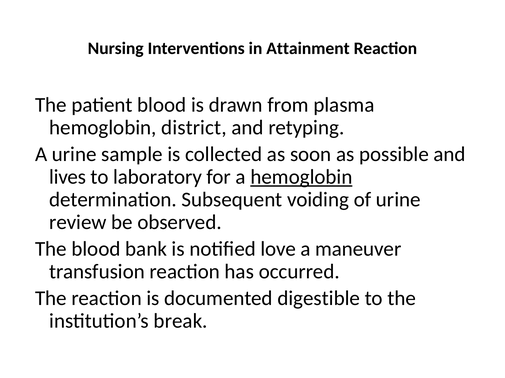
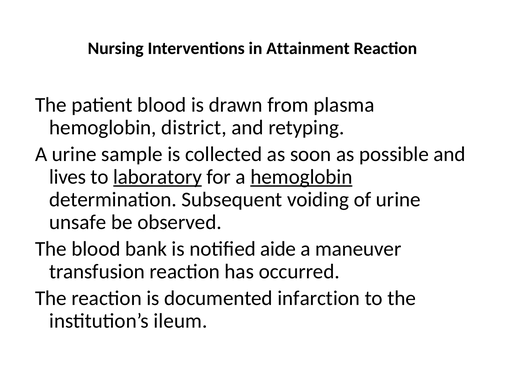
laboratory underline: none -> present
review: review -> unsafe
love: love -> aide
digestible: digestible -> infarction
break: break -> ileum
